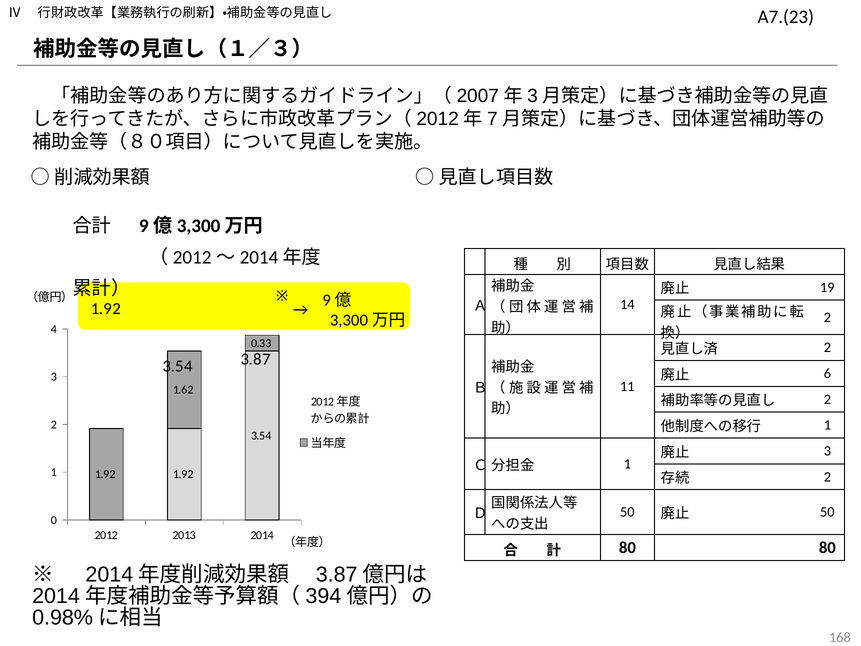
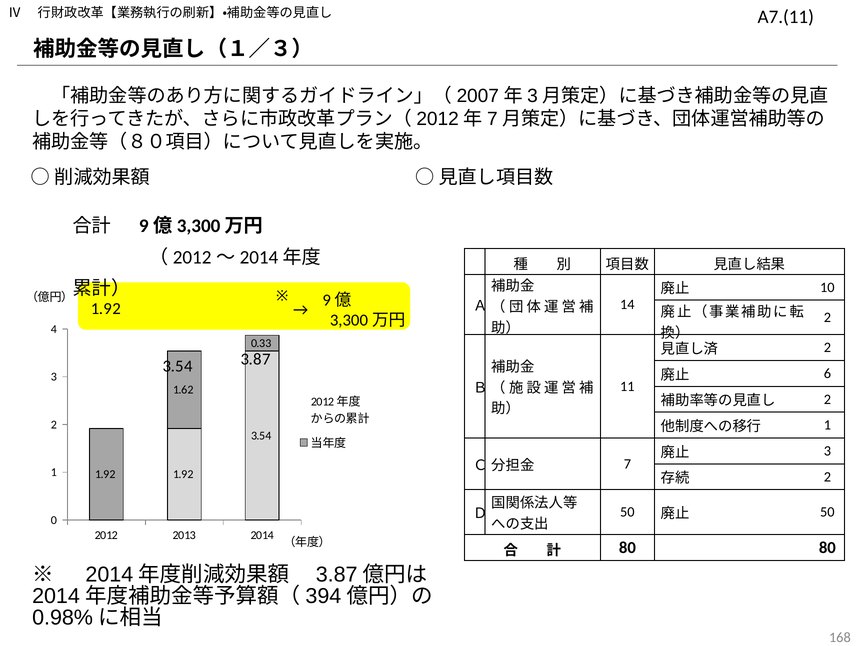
A7.(23: A7.(23 -> A7.(11
19: 19 -> 10
1 at (627, 464): 1 -> 7
